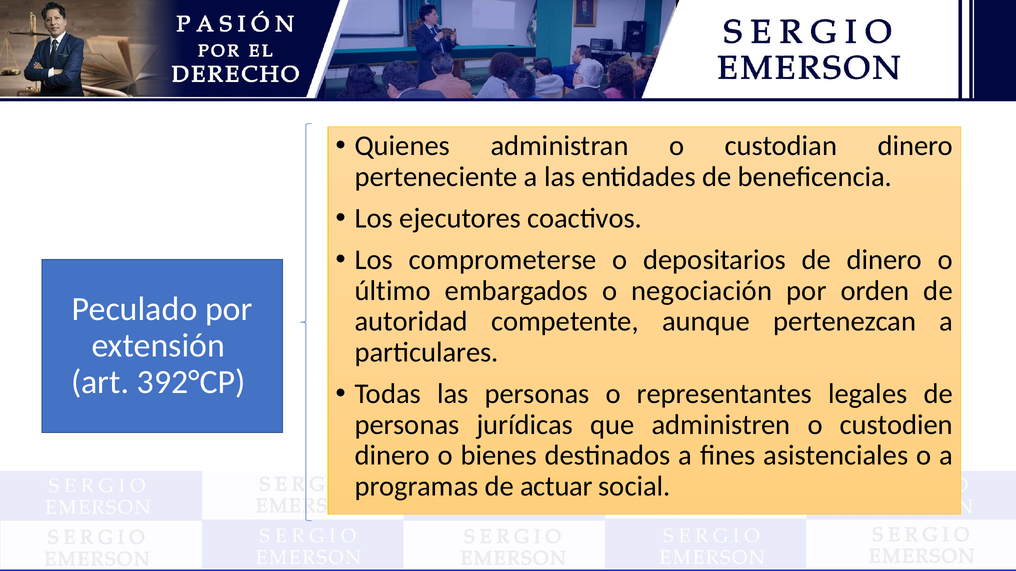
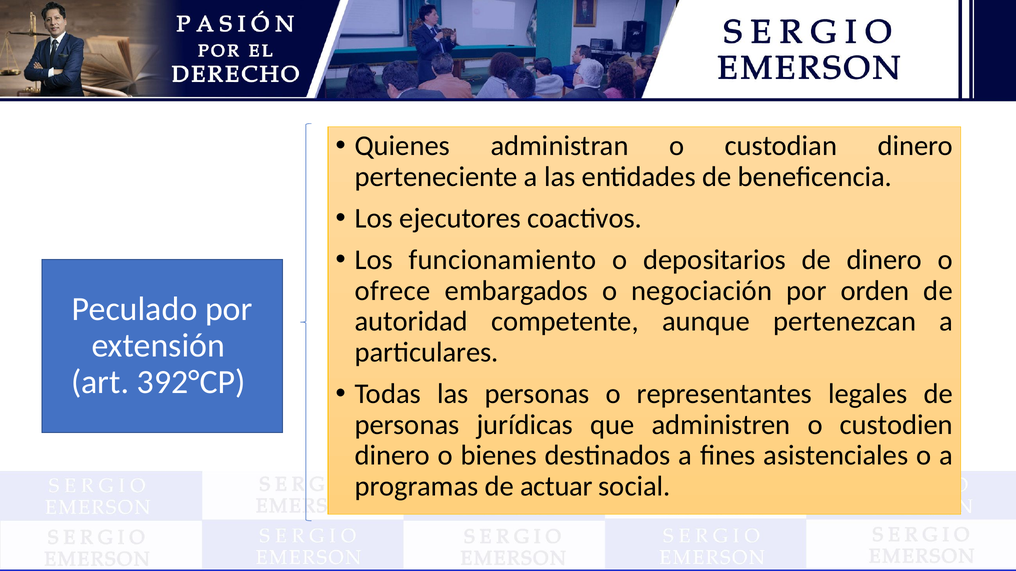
comprometerse: comprometerse -> funcionamiento
último: último -> ofrece
